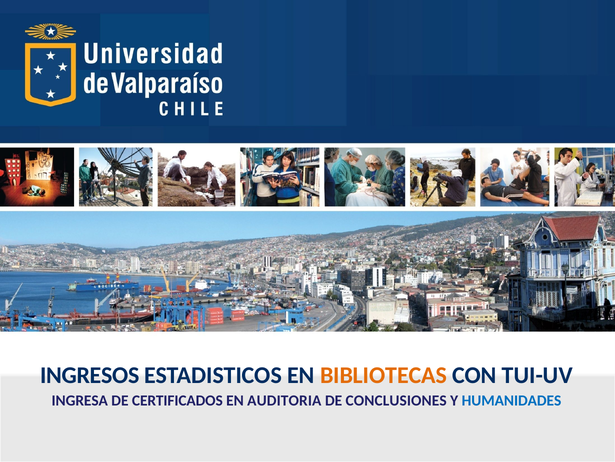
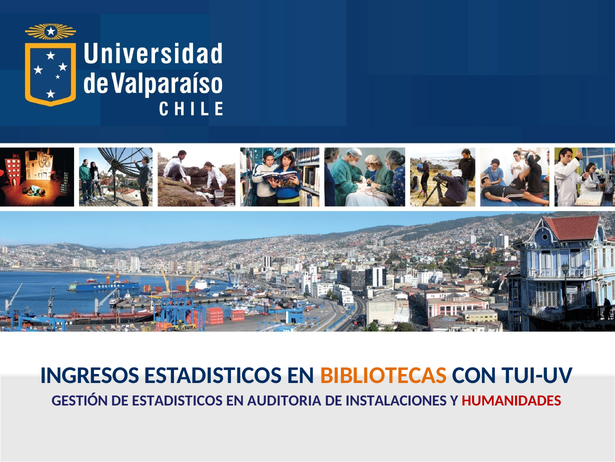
INGRESA: INGRESA -> GESTIÓN
DE CERTIFICADOS: CERTIFICADOS -> ESTADISTICOS
CONCLUSIONES: CONCLUSIONES -> INSTALACIONES
HUMANIDADES colour: blue -> red
